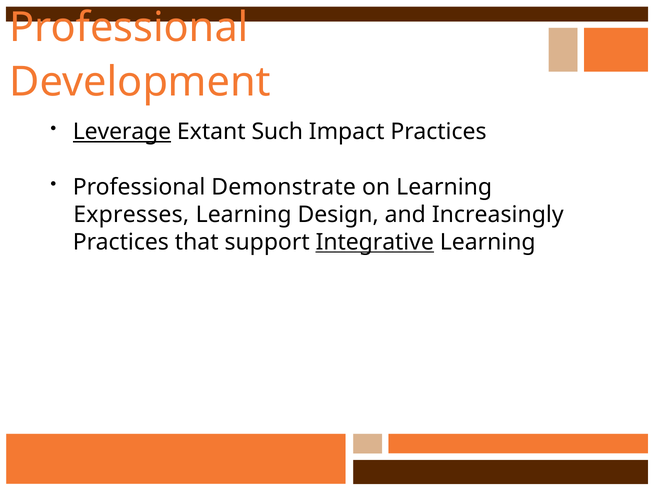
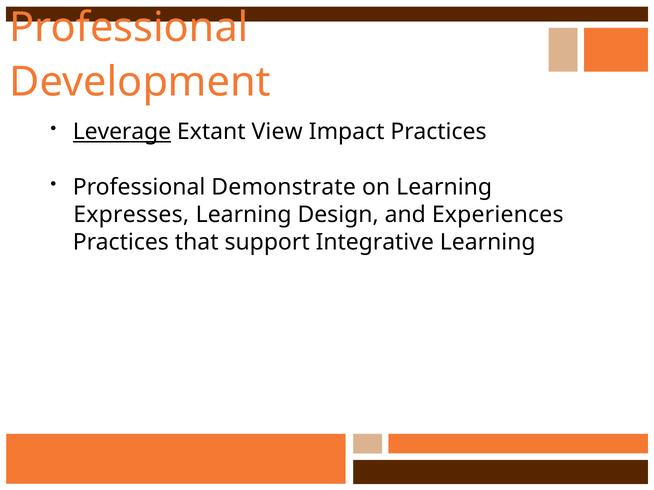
Such: Such -> View
Increasingly: Increasingly -> Experiences
Integrative underline: present -> none
